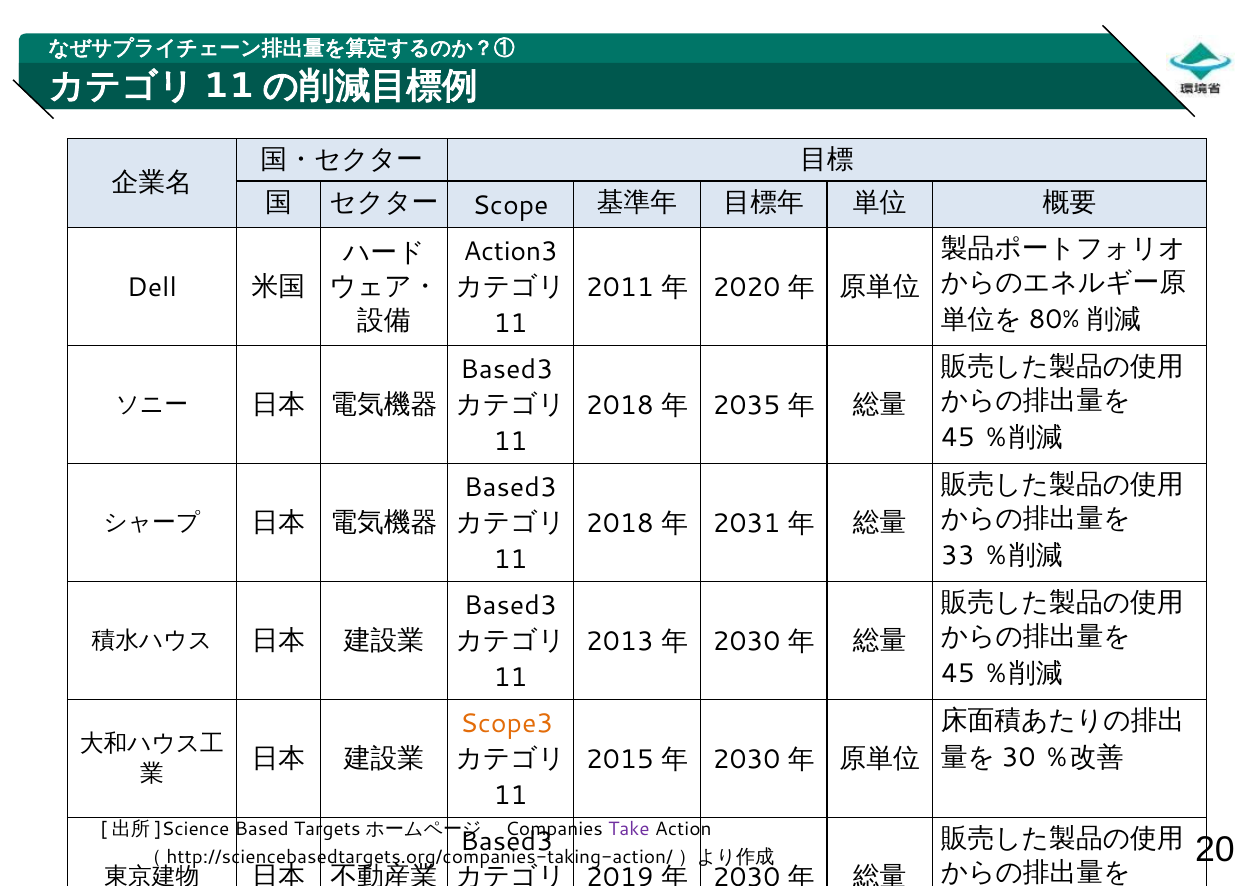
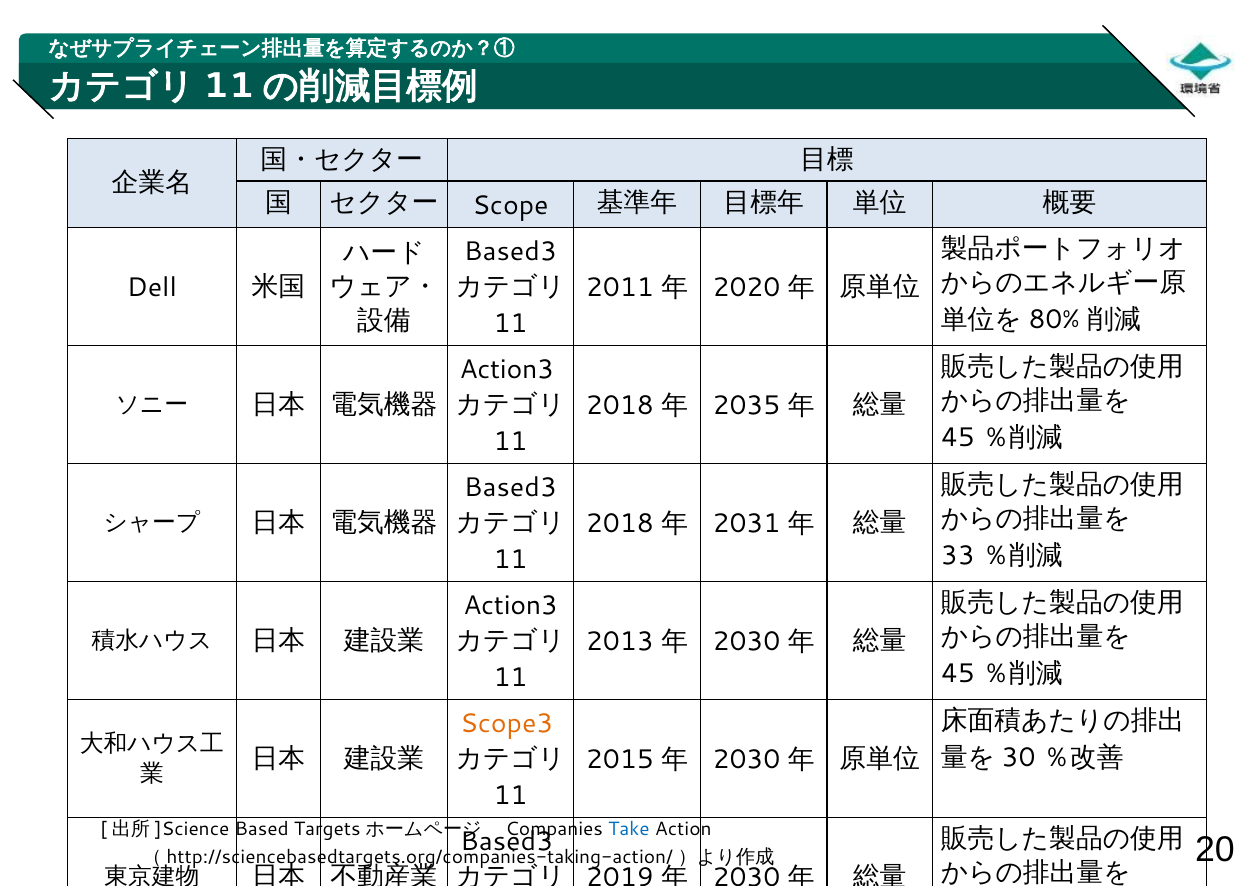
Action3 at (511, 252): Action3 -> Based3
Based3 at (507, 370): Based3 -> Action3
Based3 at (510, 606): Based3 -> Action3
Take colour: purple -> blue
